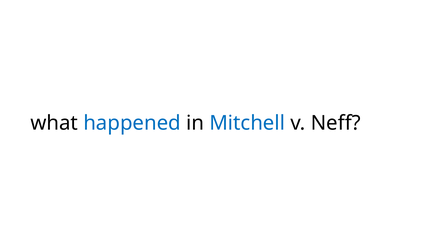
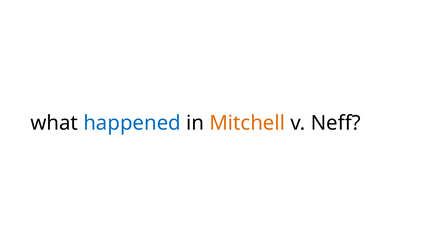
Mitchell colour: blue -> orange
